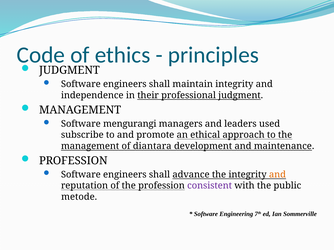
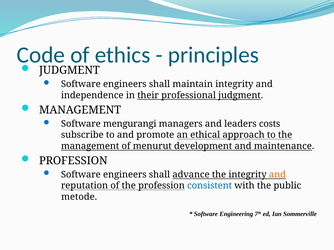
used: used -> costs
diantara: diantara -> menurut
consistent colour: purple -> blue
